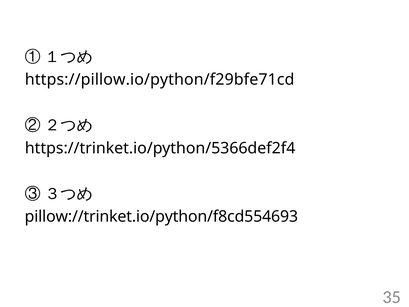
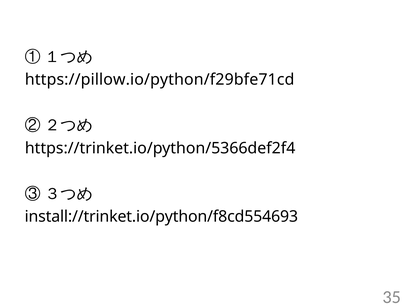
pillow://trinket.io/python/f8cd554693: pillow://trinket.io/python/f8cd554693 -> install://trinket.io/python/f8cd554693
